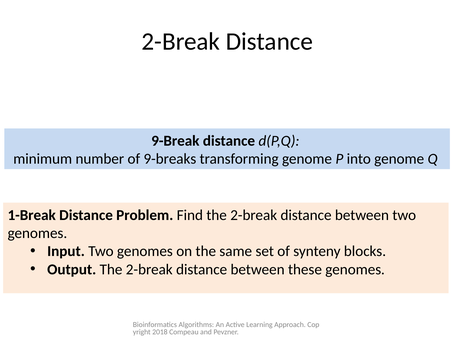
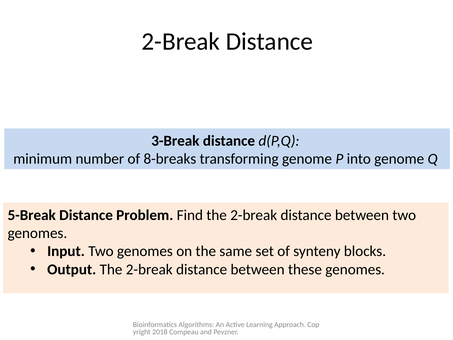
9-Break: 9-Break -> 3-Break
9-breaks: 9-breaks -> 8-breaks
1-Break: 1-Break -> 5-Break
